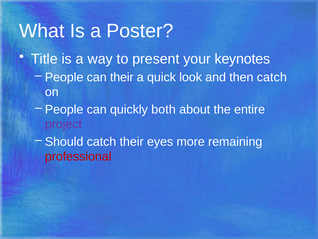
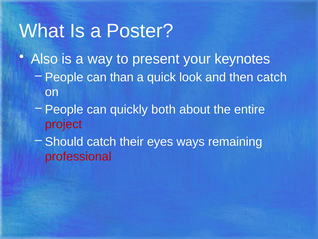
Title: Title -> Also
can their: their -> than
project colour: purple -> red
more: more -> ways
